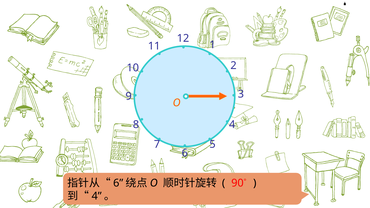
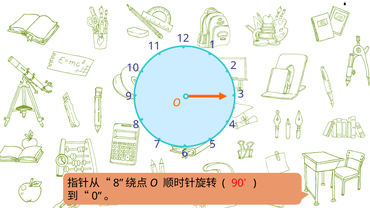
6 at (118, 183): 6 -> 8
4 at (97, 196): 4 -> 0
